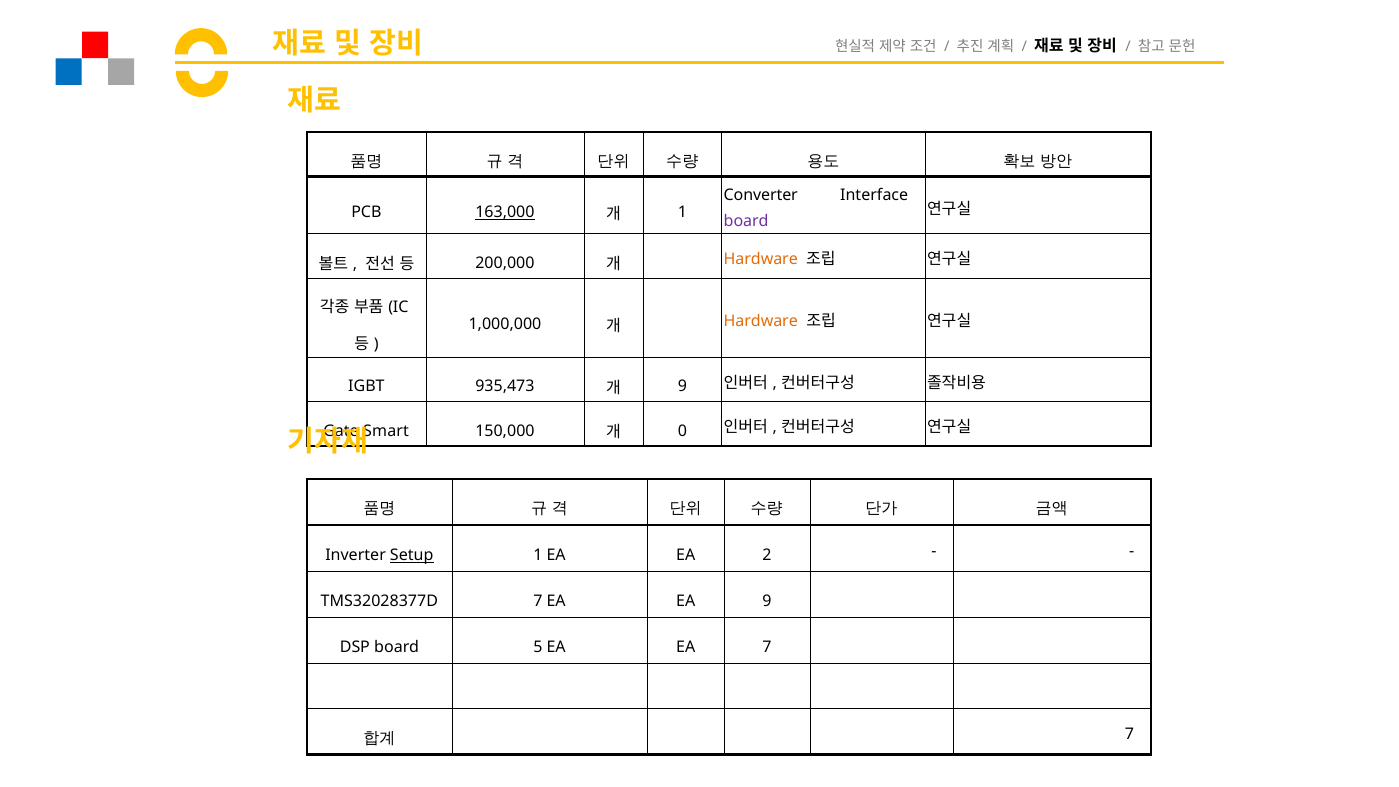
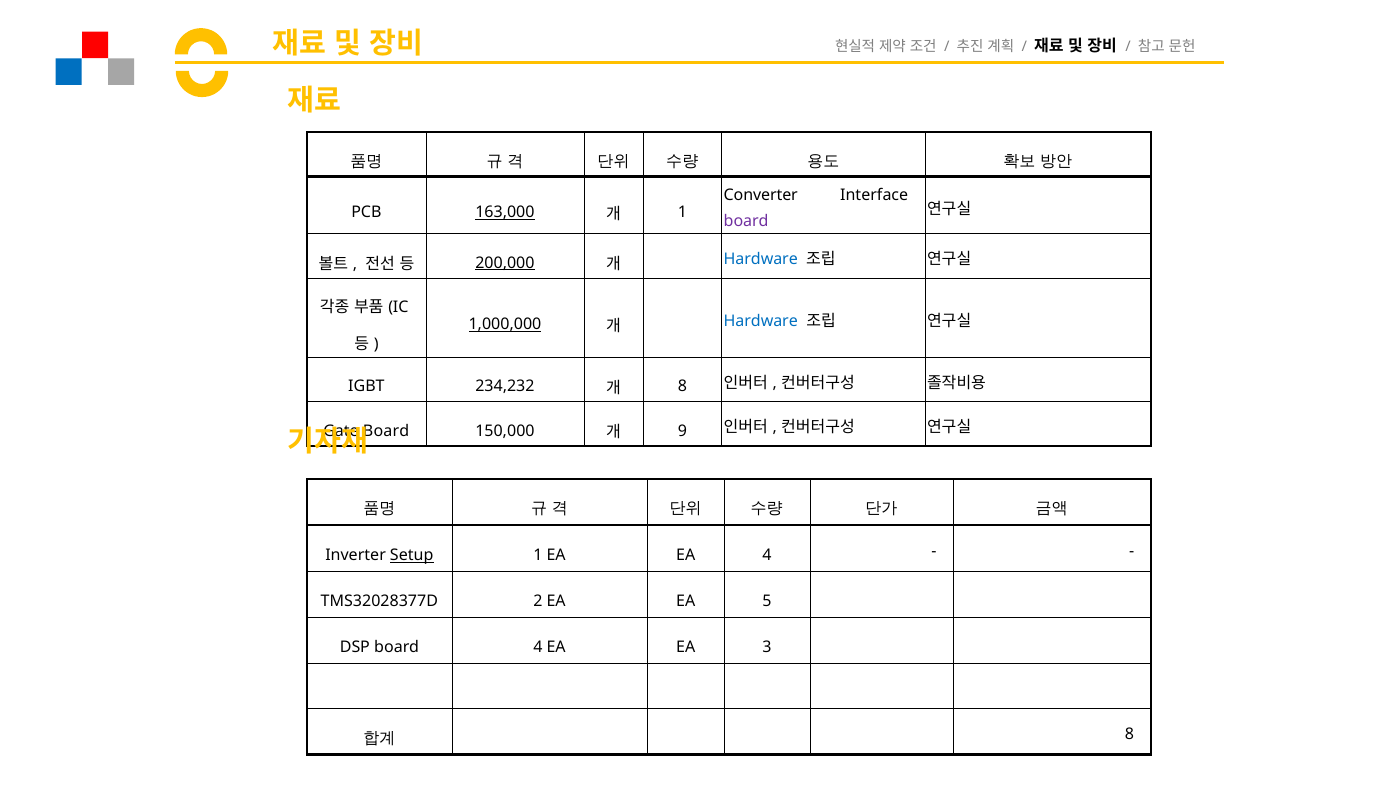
200,000 underline: none -> present
Hardware at (761, 259) colour: orange -> blue
1,000,000 underline: none -> present
Hardware at (761, 321) colour: orange -> blue
935,473: 935,473 -> 234,232
9 at (682, 386): 9 -> 8
Smart at (386, 431): Smart -> Board
0: 0 -> 9
EA 2: 2 -> 4
TMS32028377D 7: 7 -> 2
EA 9: 9 -> 5
board 5: 5 -> 4
EA 7: 7 -> 3
7 at (1130, 735): 7 -> 8
